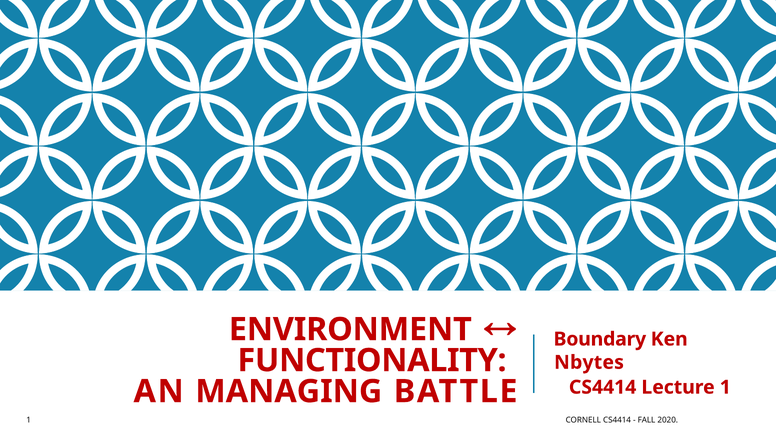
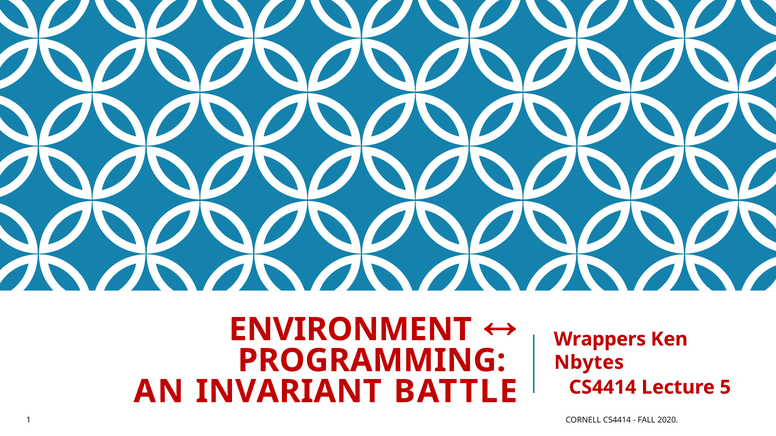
Boundary: Boundary -> Wrappers
FUNCTIONALITY: FUNCTIONALITY -> PROGRAMMING
Lecture 1: 1 -> 5
MANAGING: MANAGING -> INVARIANT
